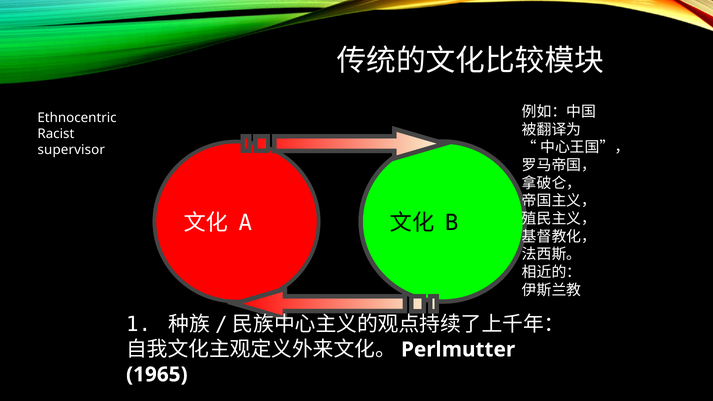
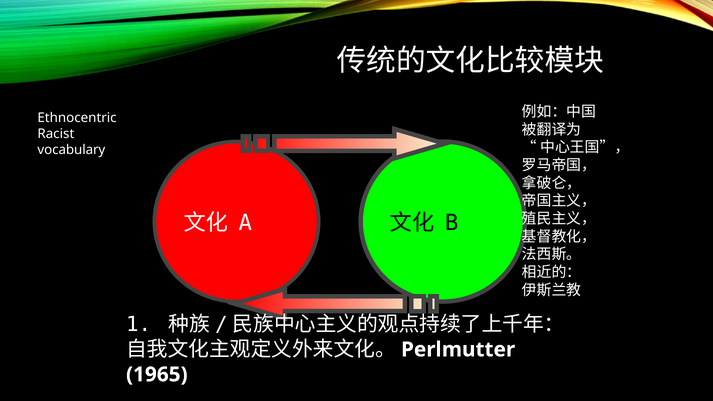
supervisor: supervisor -> vocabulary
